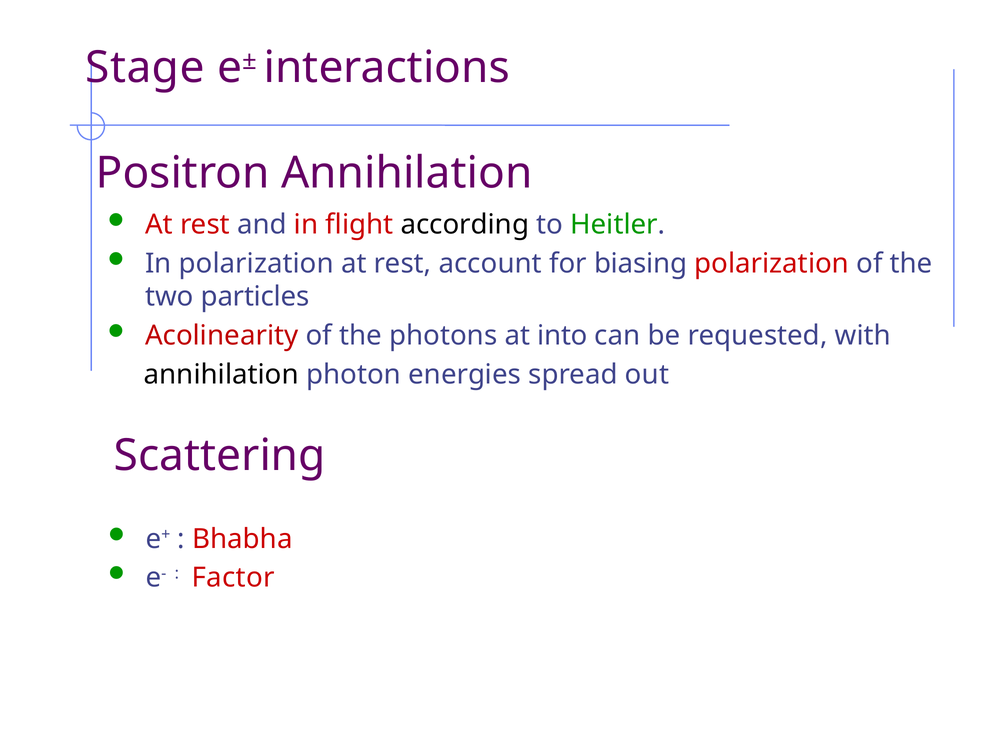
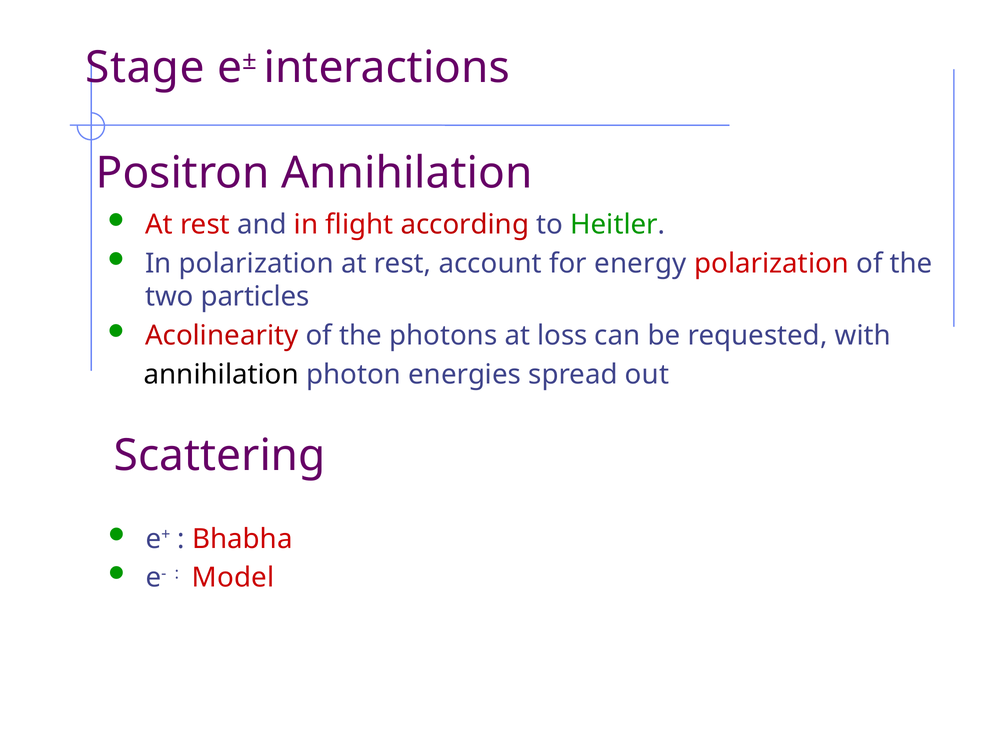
according colour: black -> red
biasing: biasing -> energy
into: into -> loss
Factor: Factor -> Model
